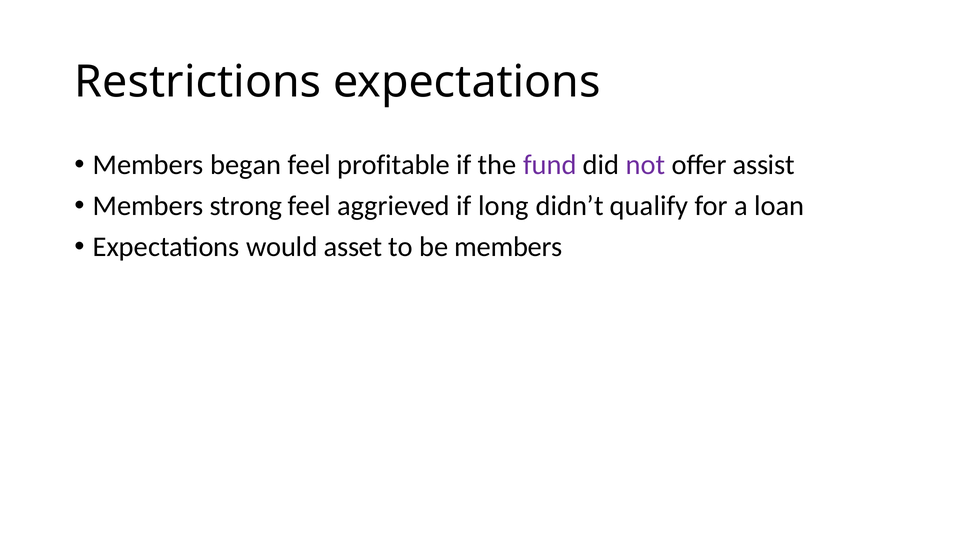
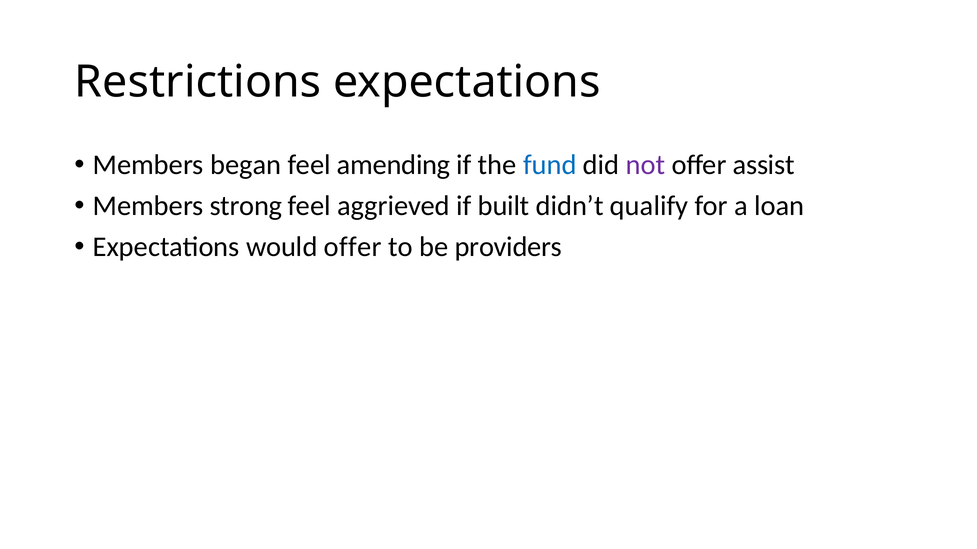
profitable: profitable -> amending
fund colour: purple -> blue
long: long -> built
would asset: asset -> offer
be members: members -> providers
